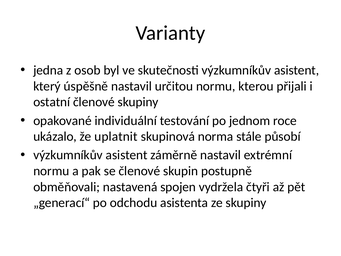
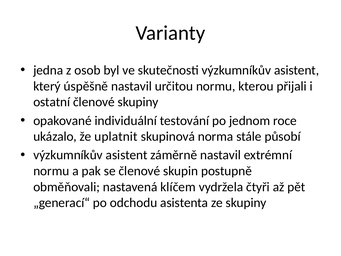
spojen: spojen -> klíčem
